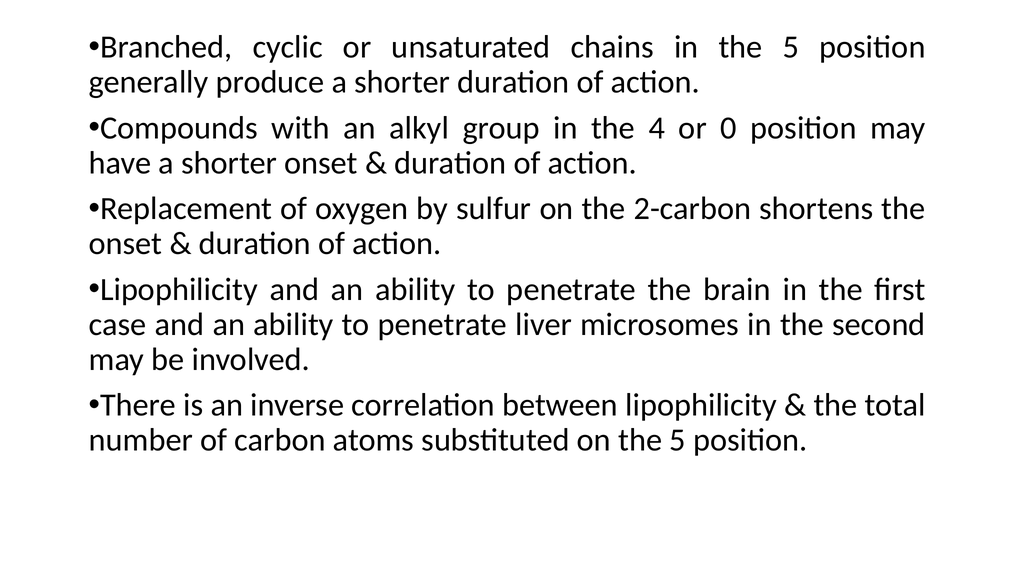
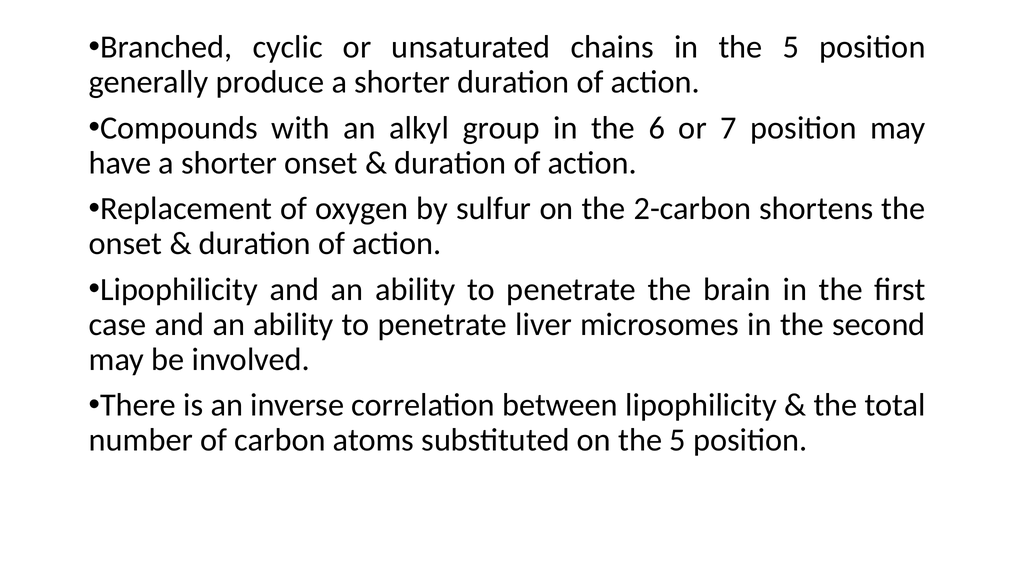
4: 4 -> 6
0: 0 -> 7
